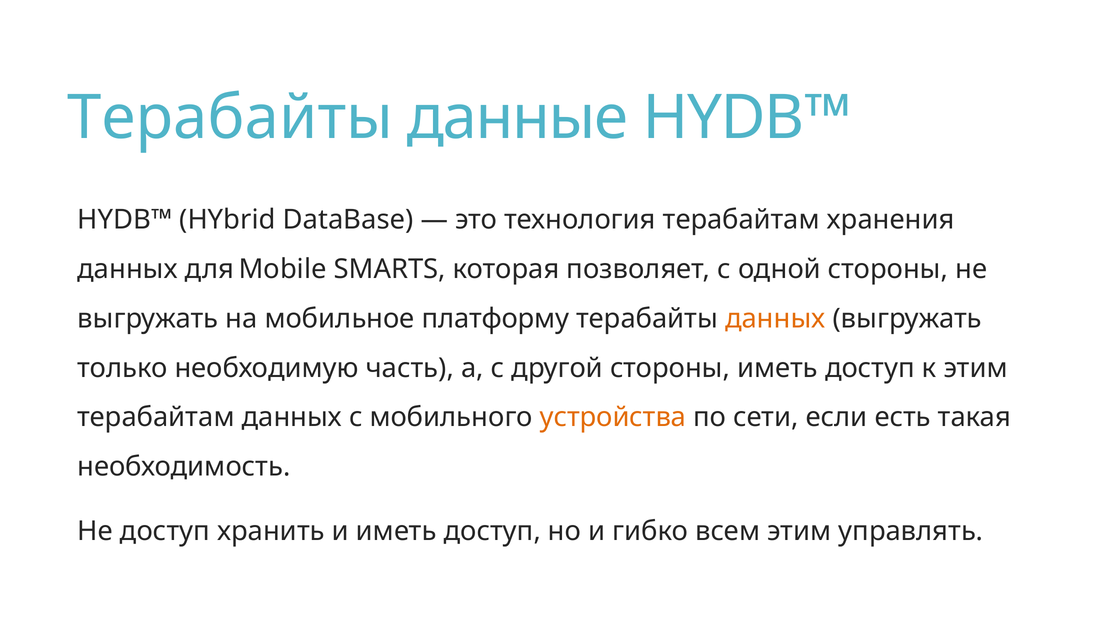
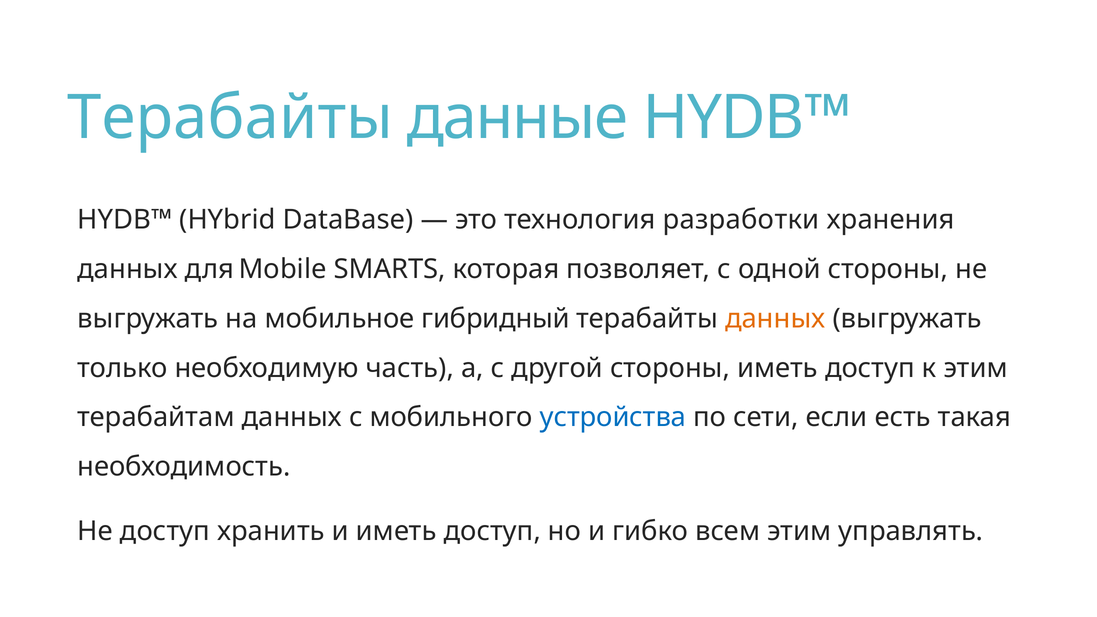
технология терабайтам: терабайтам -> разработки
платформу: платформу -> гибридный
устройства colour: orange -> blue
